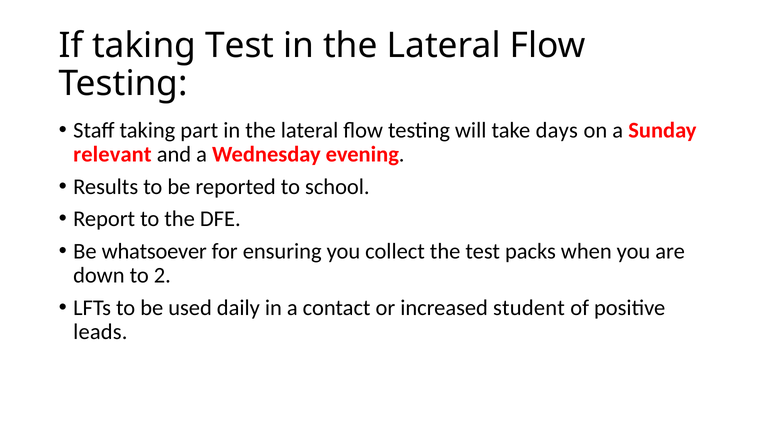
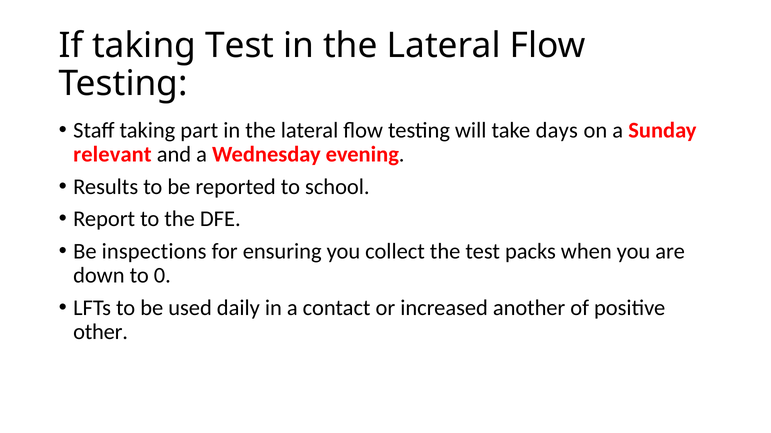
whatsoever: whatsoever -> inspections
2: 2 -> 0
student: student -> another
leads: leads -> other
